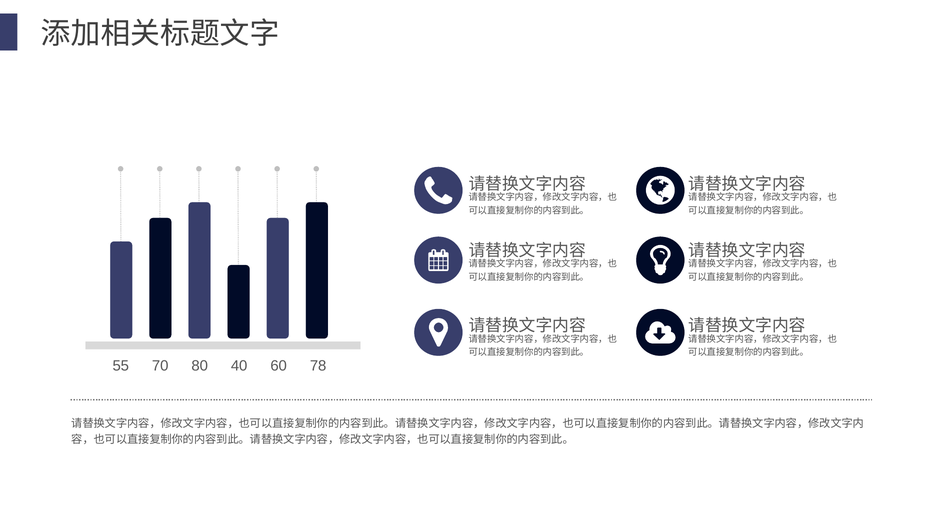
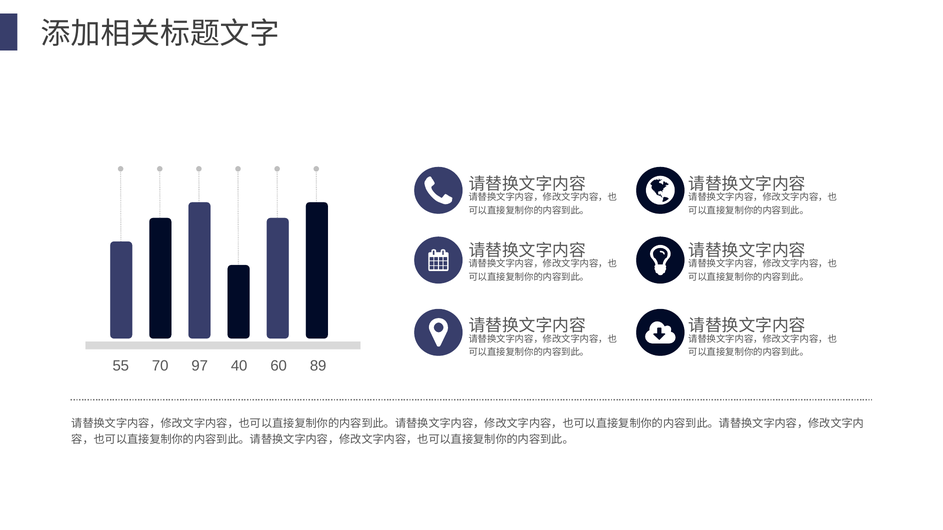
80: 80 -> 97
78: 78 -> 89
